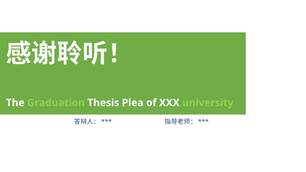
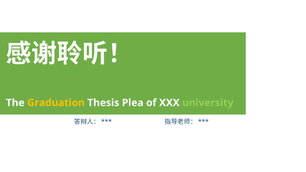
Graduation colour: light green -> yellow
